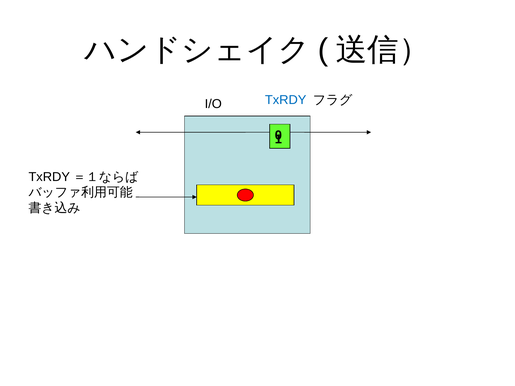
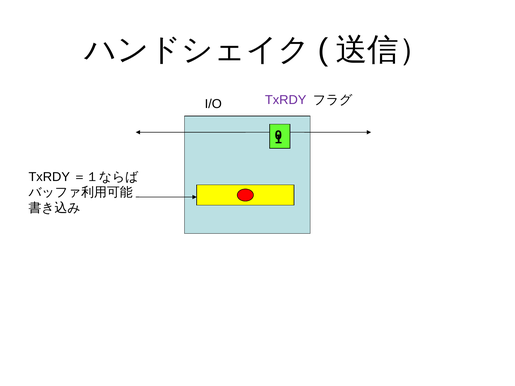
TxRDY colour: blue -> purple
